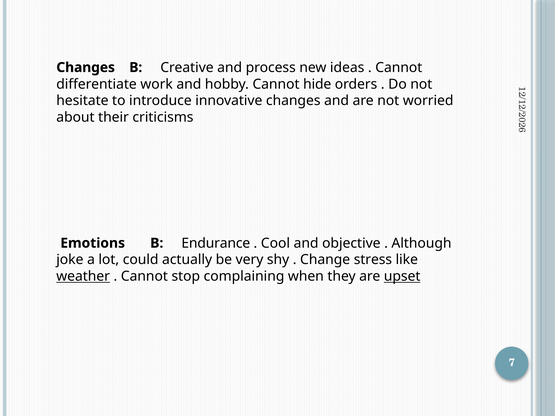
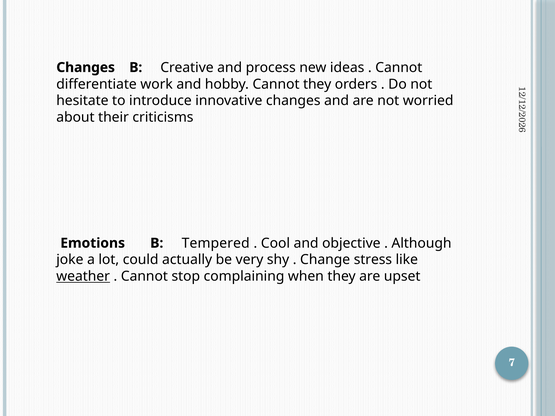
Cannot hide: hide -> they
Endurance: Endurance -> Tempered
upset underline: present -> none
